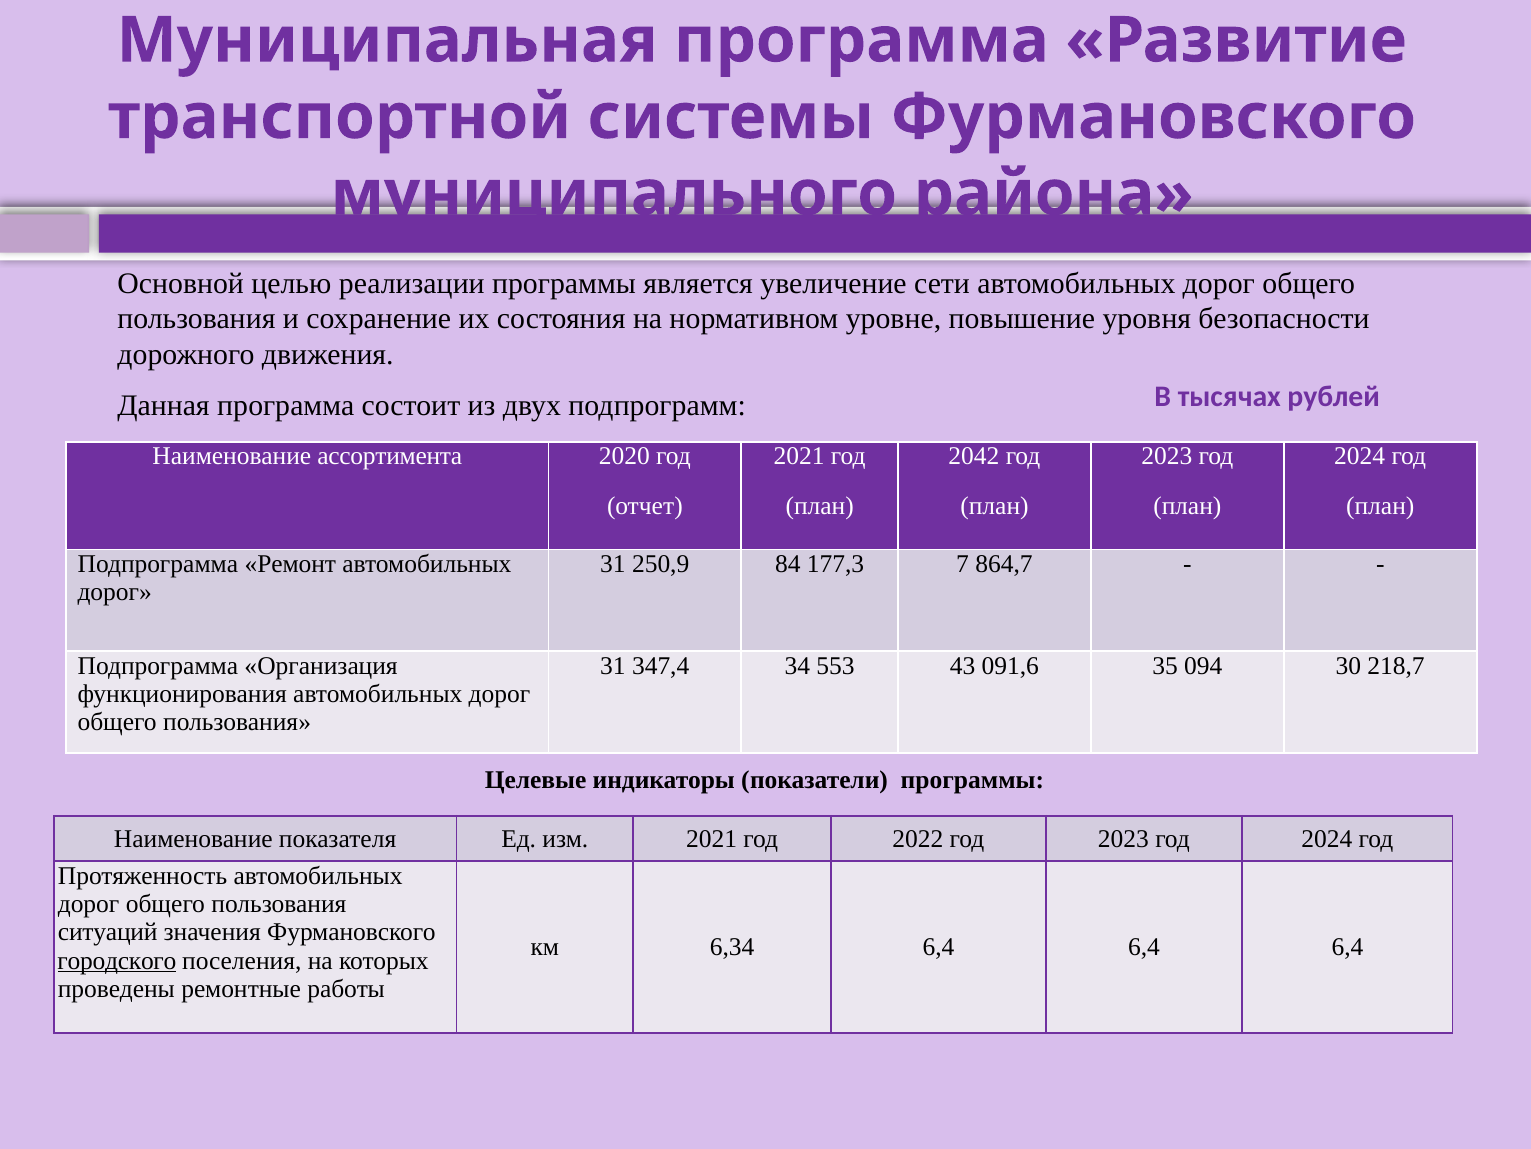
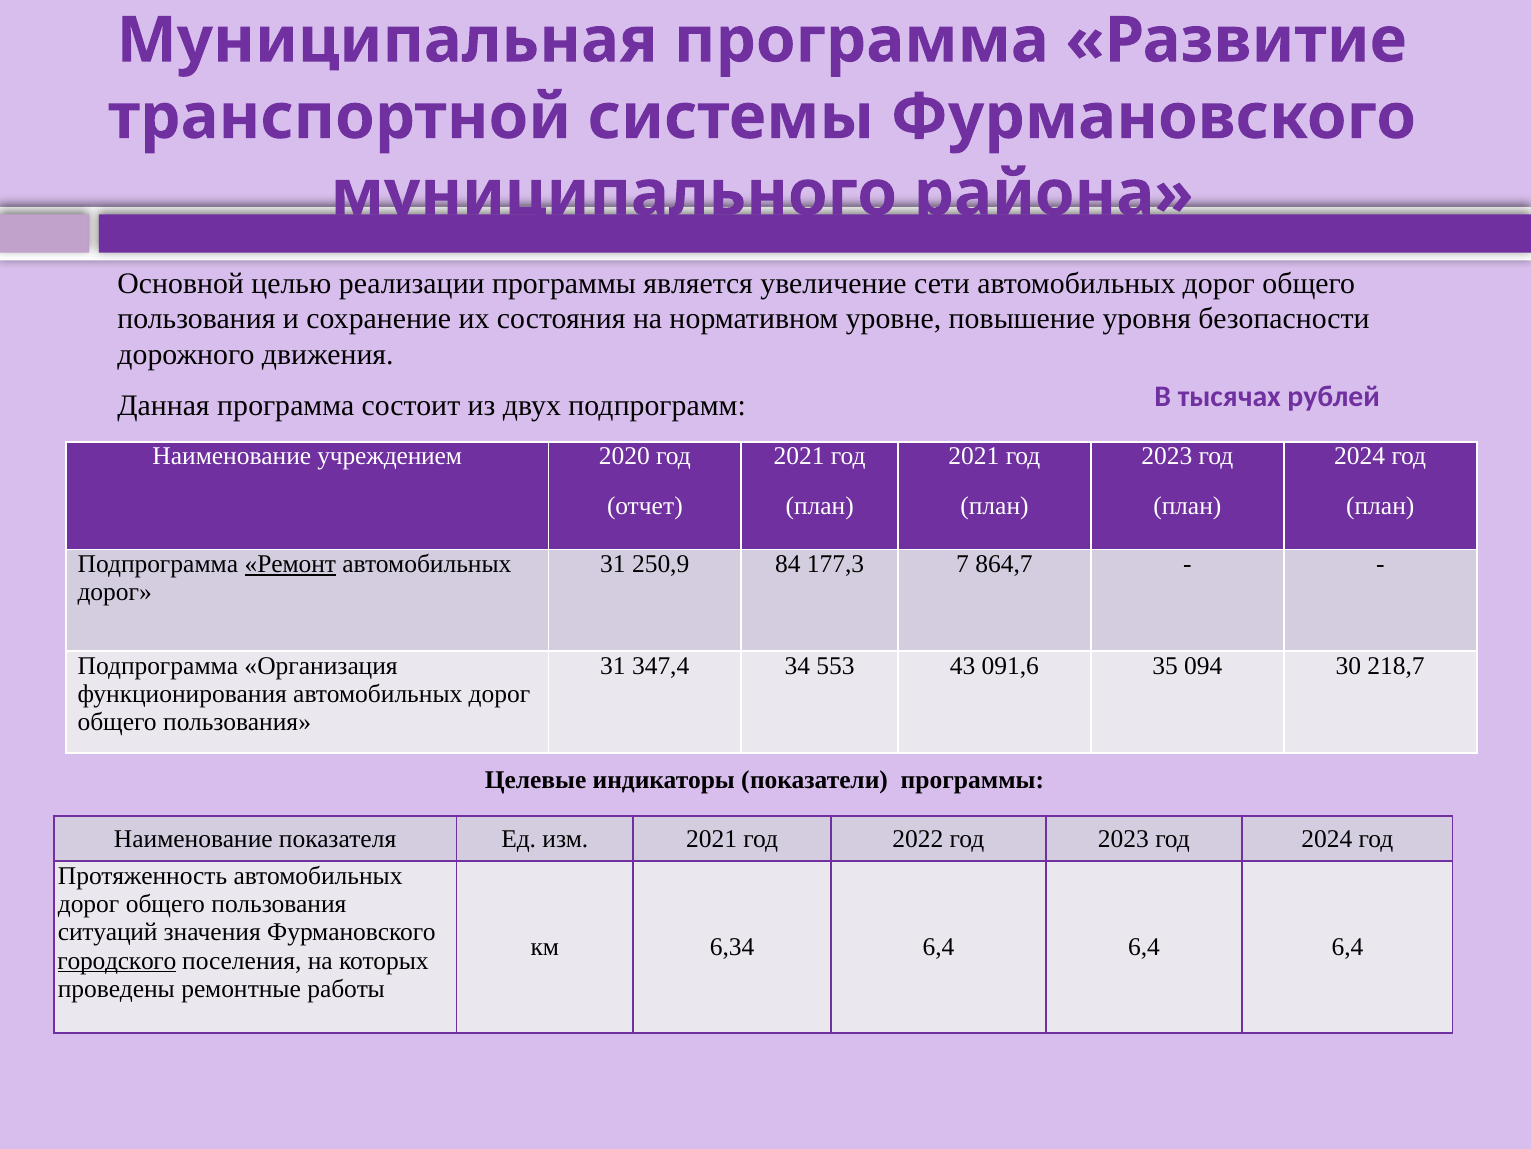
ассортимента: ассортимента -> учреждением
2042 at (974, 456): 2042 -> 2021
Ремонт underline: none -> present
